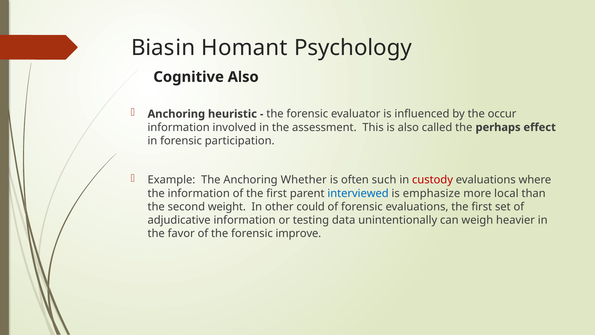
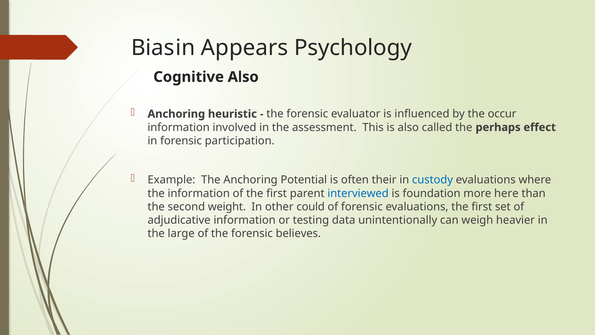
Homant: Homant -> Appears
Whether: Whether -> Potential
such: such -> their
custody colour: red -> blue
emphasize: emphasize -> foundation
local: local -> here
favor: favor -> large
improve: improve -> believes
